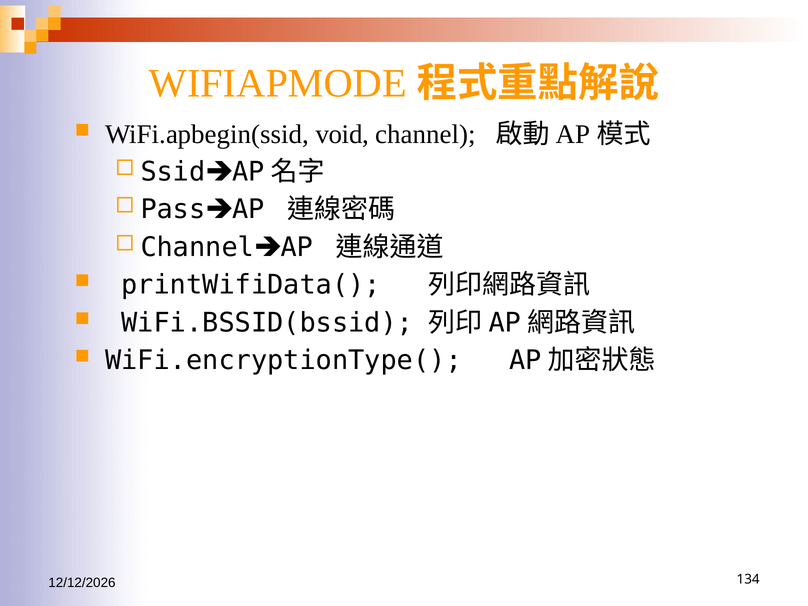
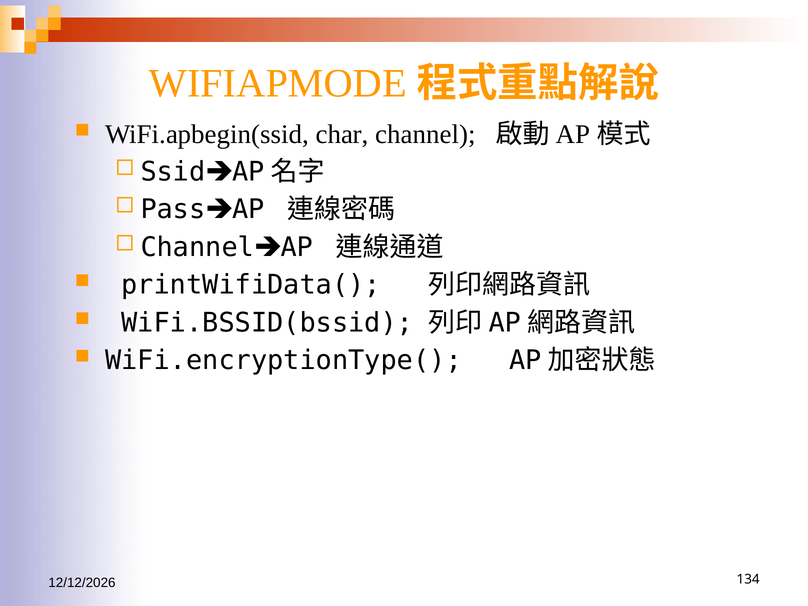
void: void -> char
